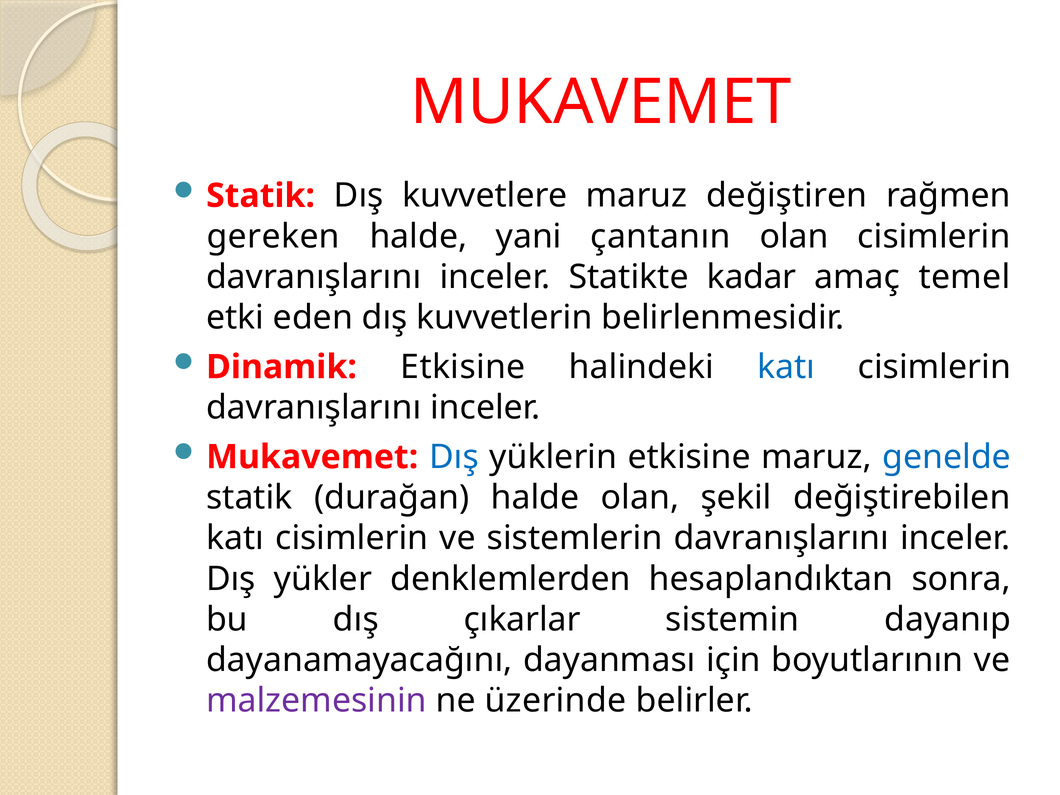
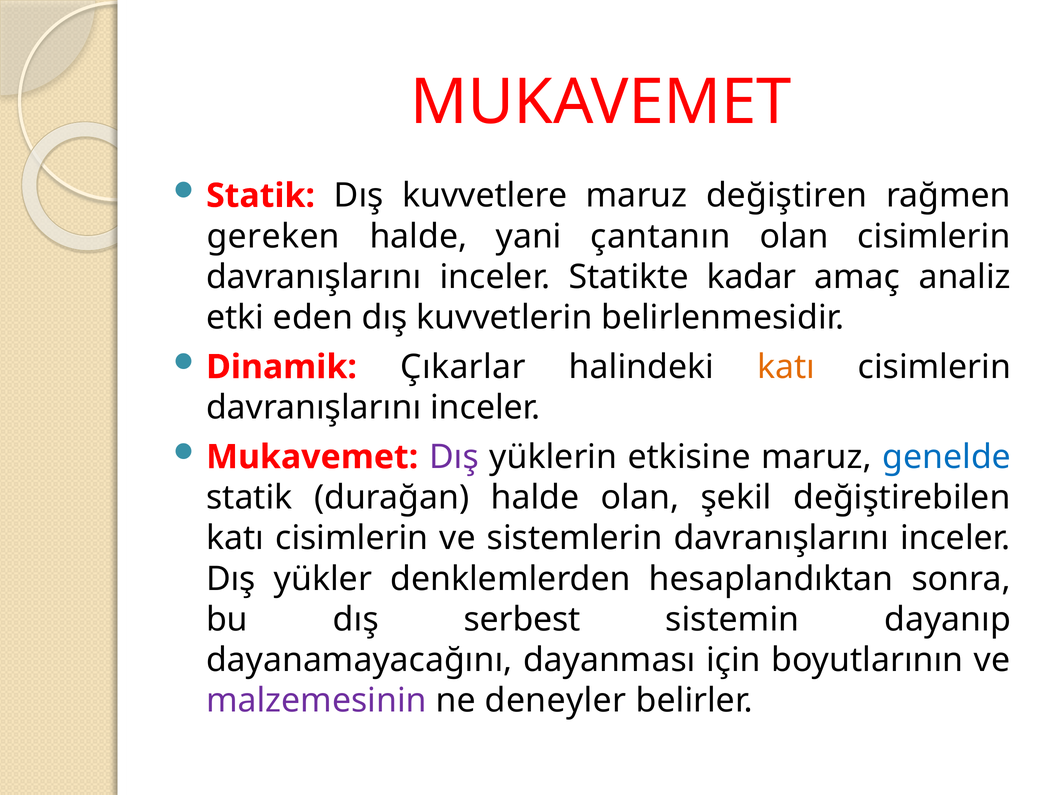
temel: temel -> analiz
Dinamik Etkisine: Etkisine -> Çıkarlar
katı at (786, 367) colour: blue -> orange
Dış at (454, 457) colour: blue -> purple
çıkarlar: çıkarlar -> serbest
üzerinde: üzerinde -> deneyler
